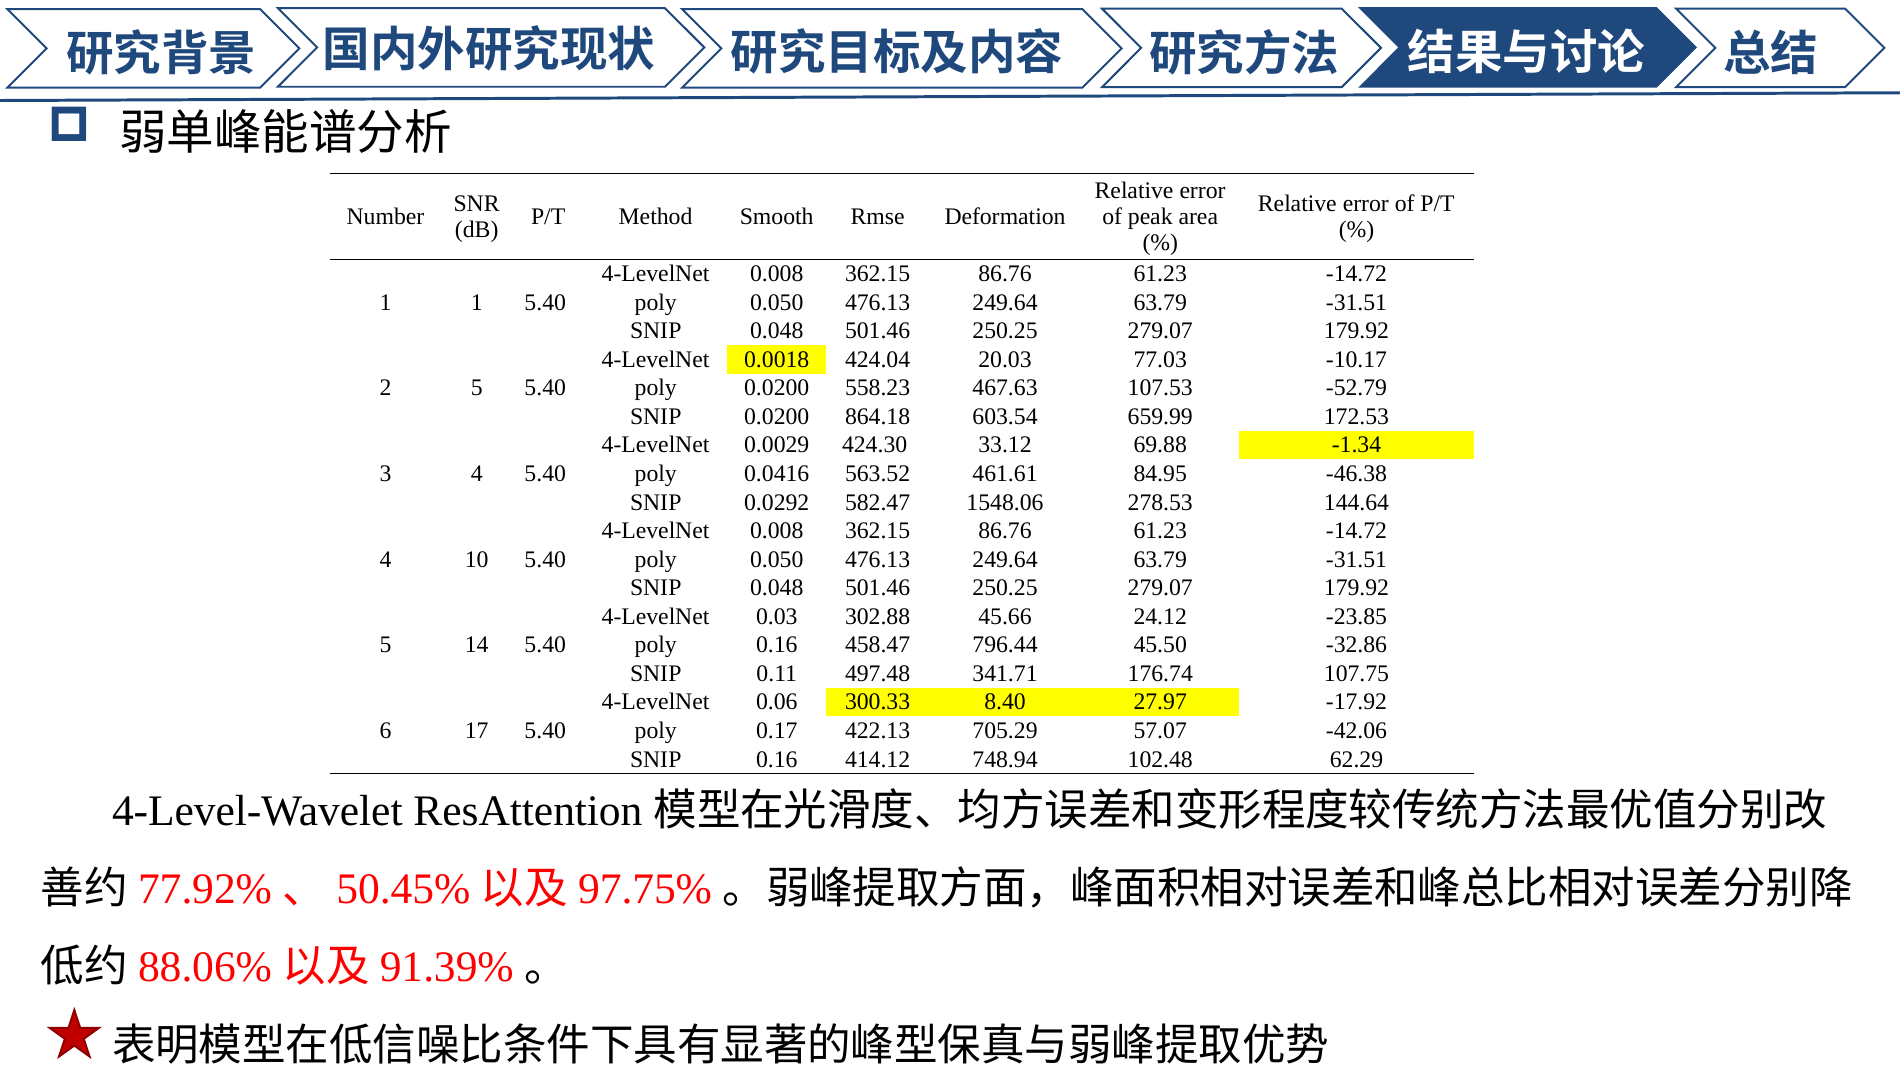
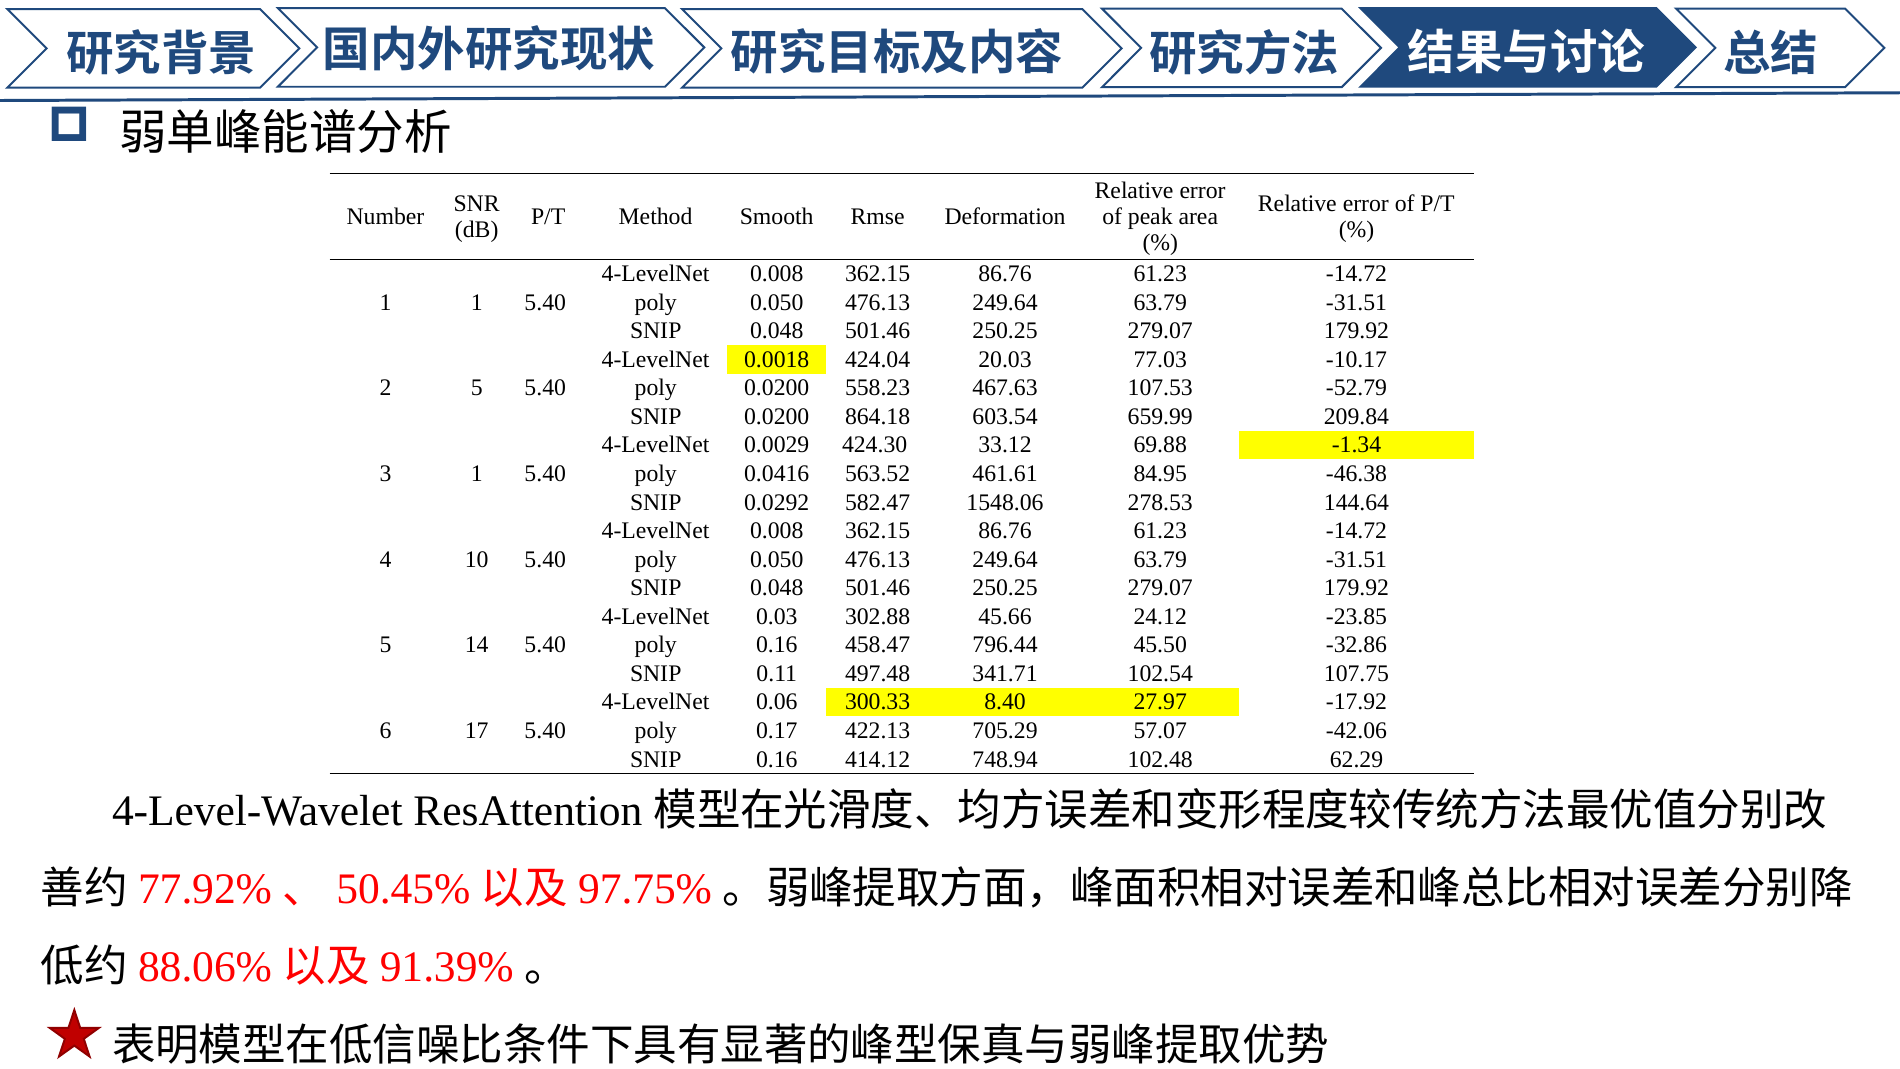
172.53: 172.53 -> 209.84
3 4: 4 -> 1
176.74: 176.74 -> 102.54
